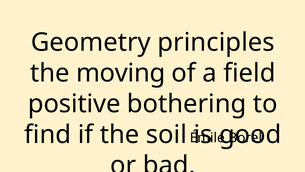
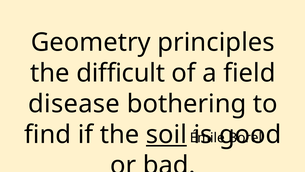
moving: moving -> difficult
positive: positive -> disease
soil underline: none -> present
